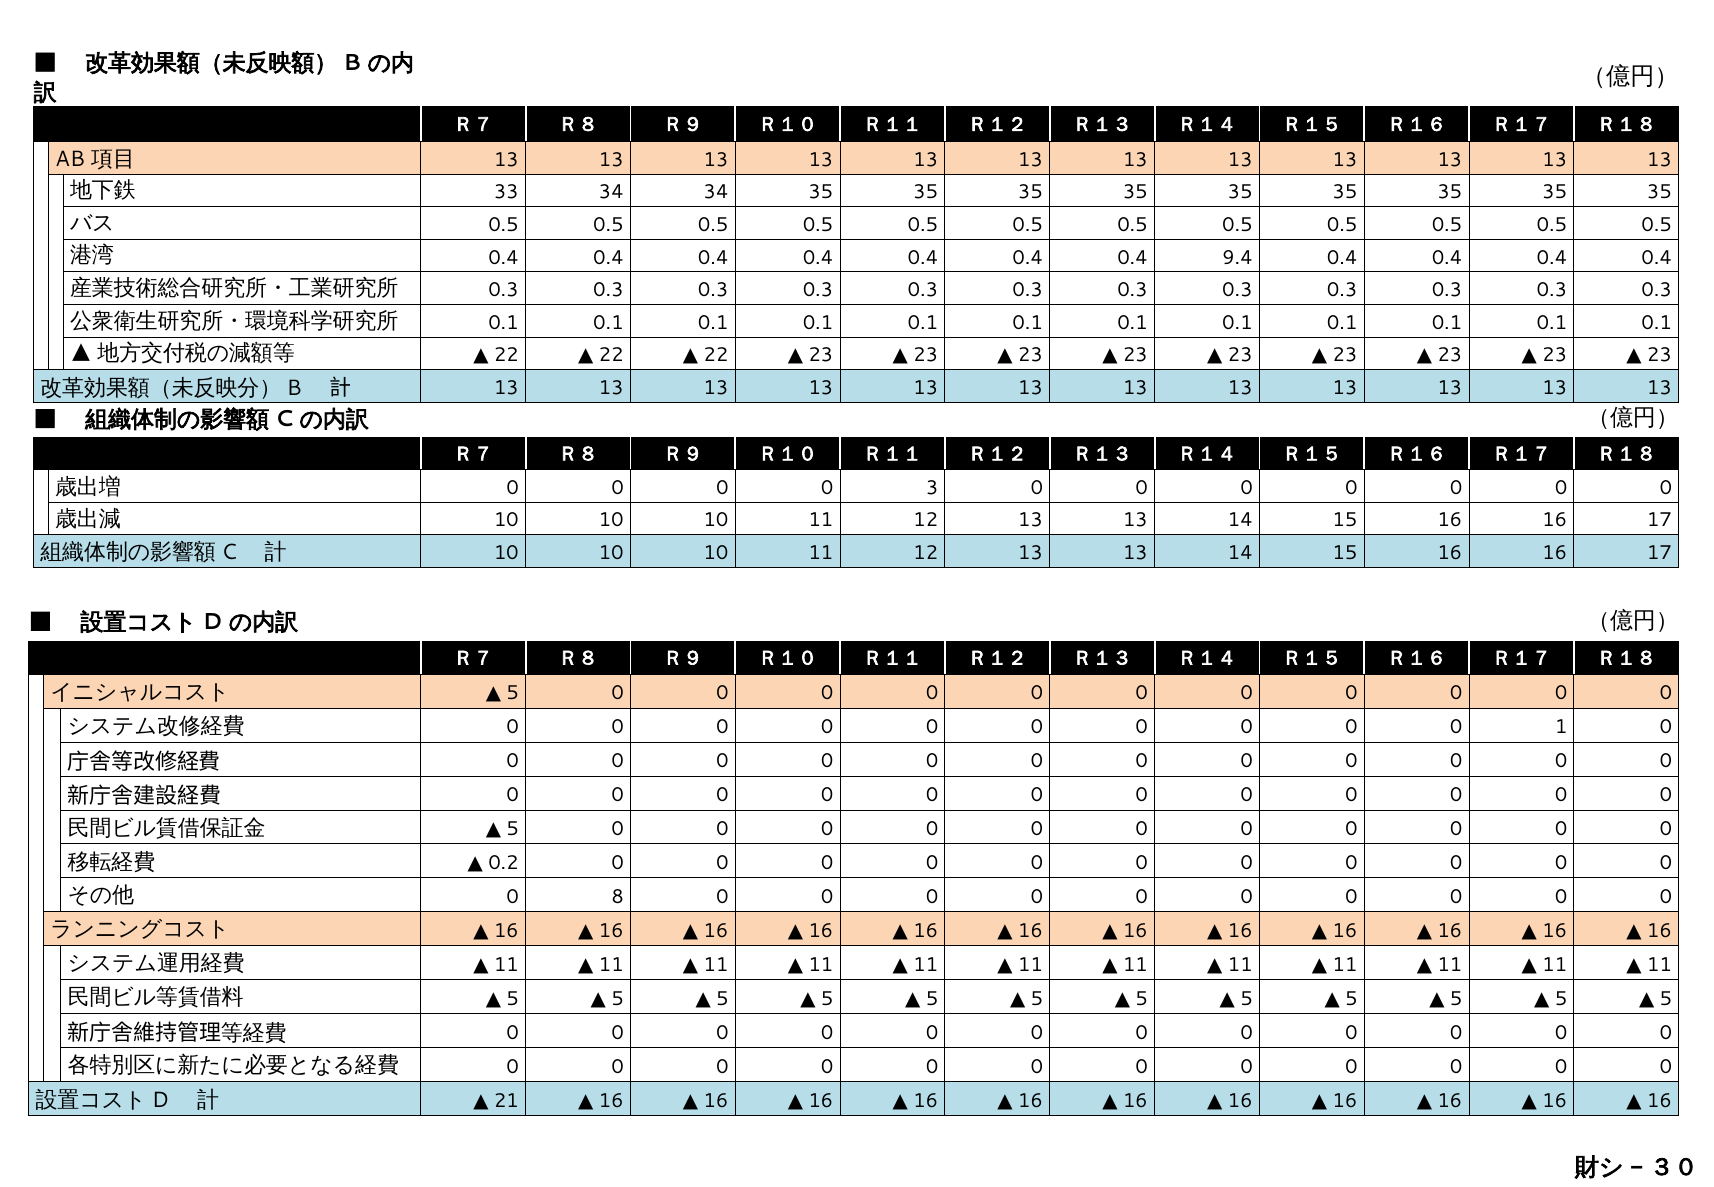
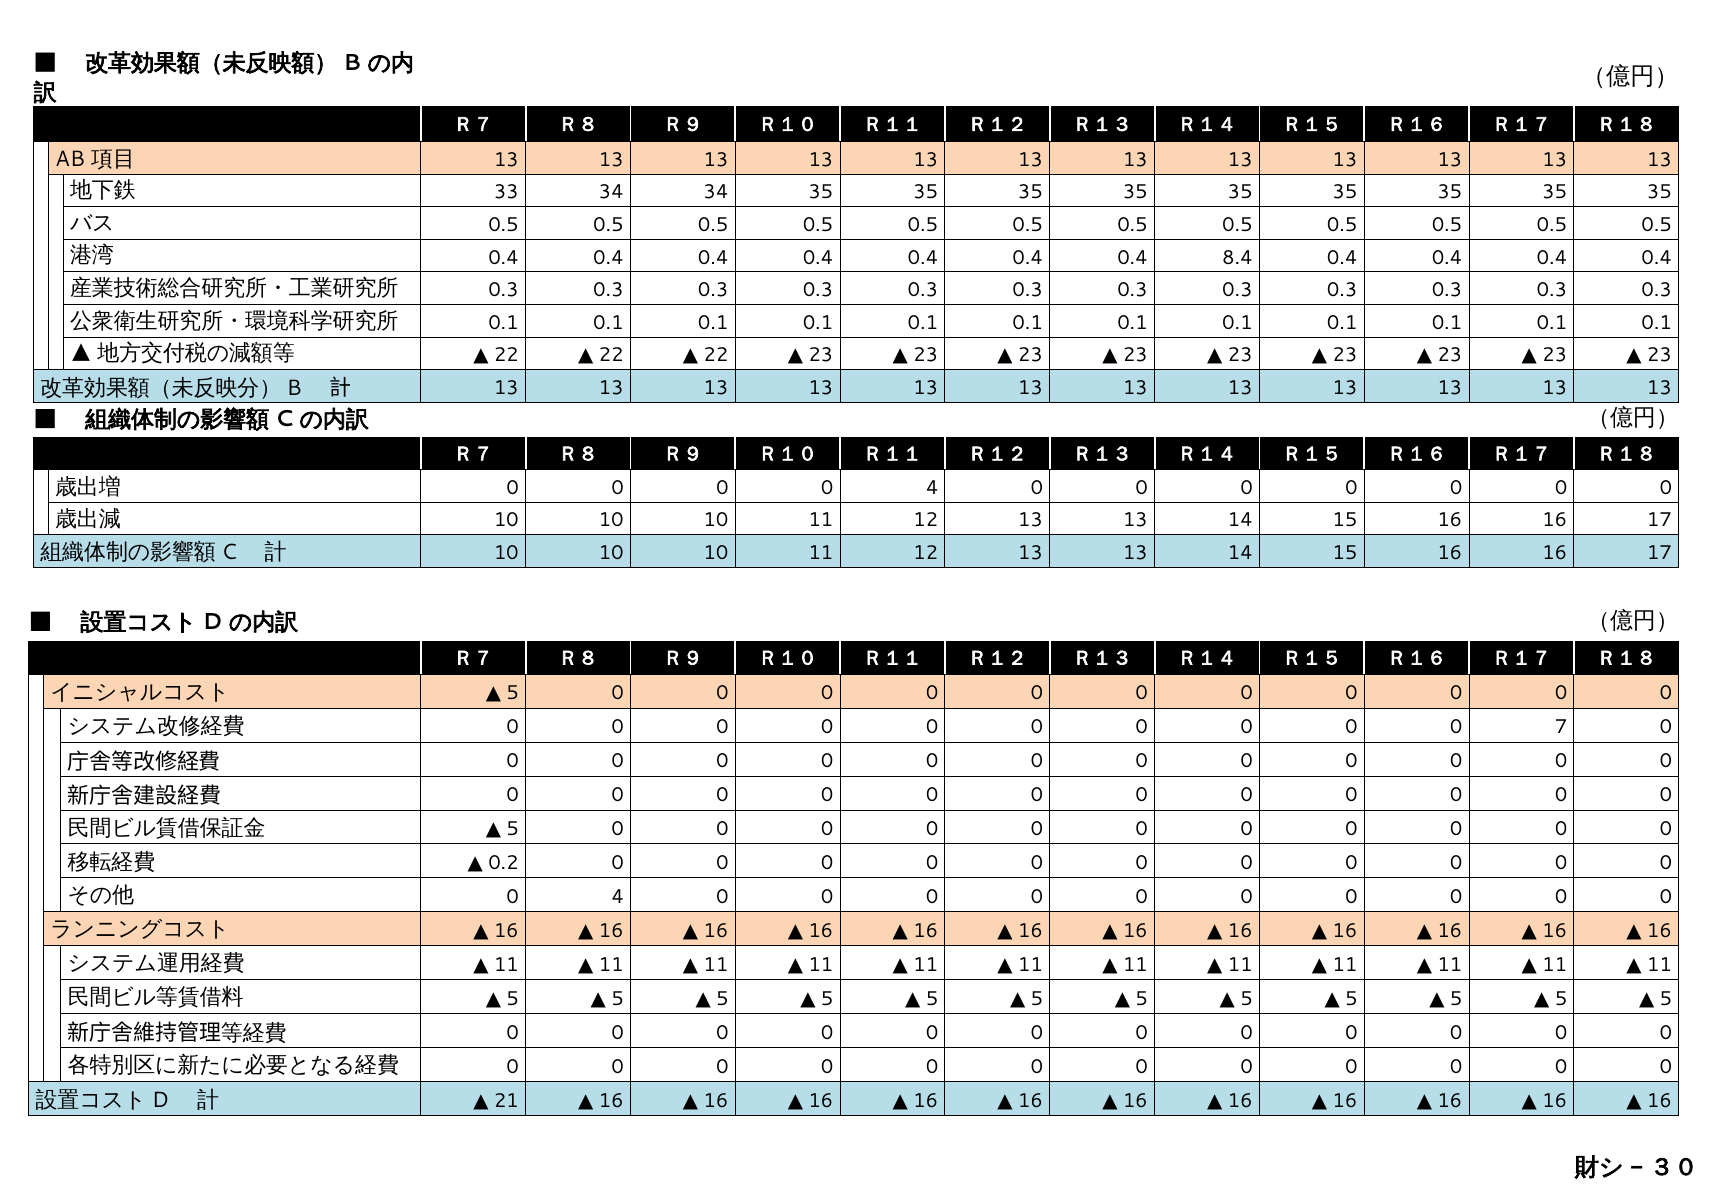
9.4: 9.4 -> 8.4
0 0 3: 3 -> 4
1: 1 -> 7
8 at (618, 897): 8 -> 4
